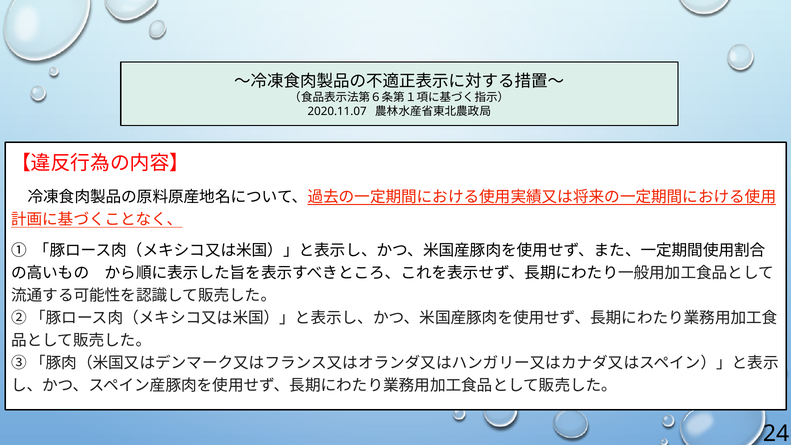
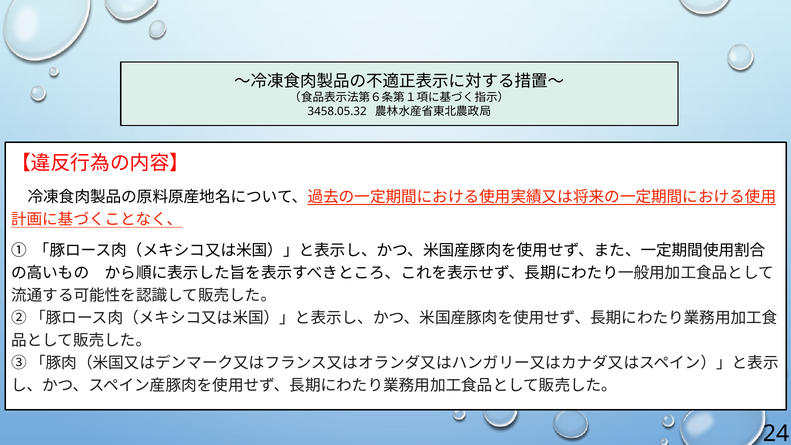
2020.11.07: 2020.11.07 -> 3458.05.32
